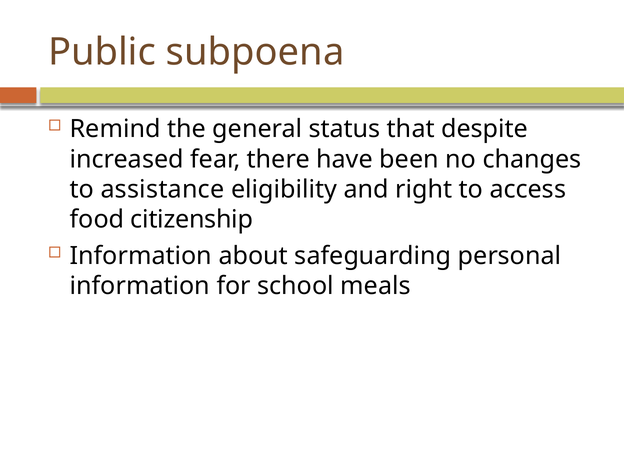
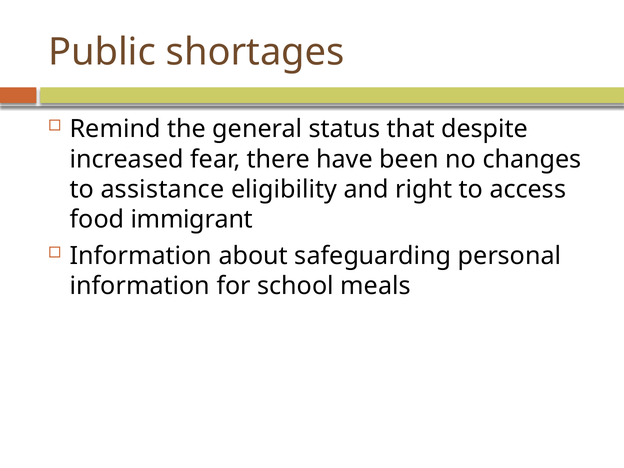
subpoena: subpoena -> shortages
citizenship: citizenship -> immigrant
